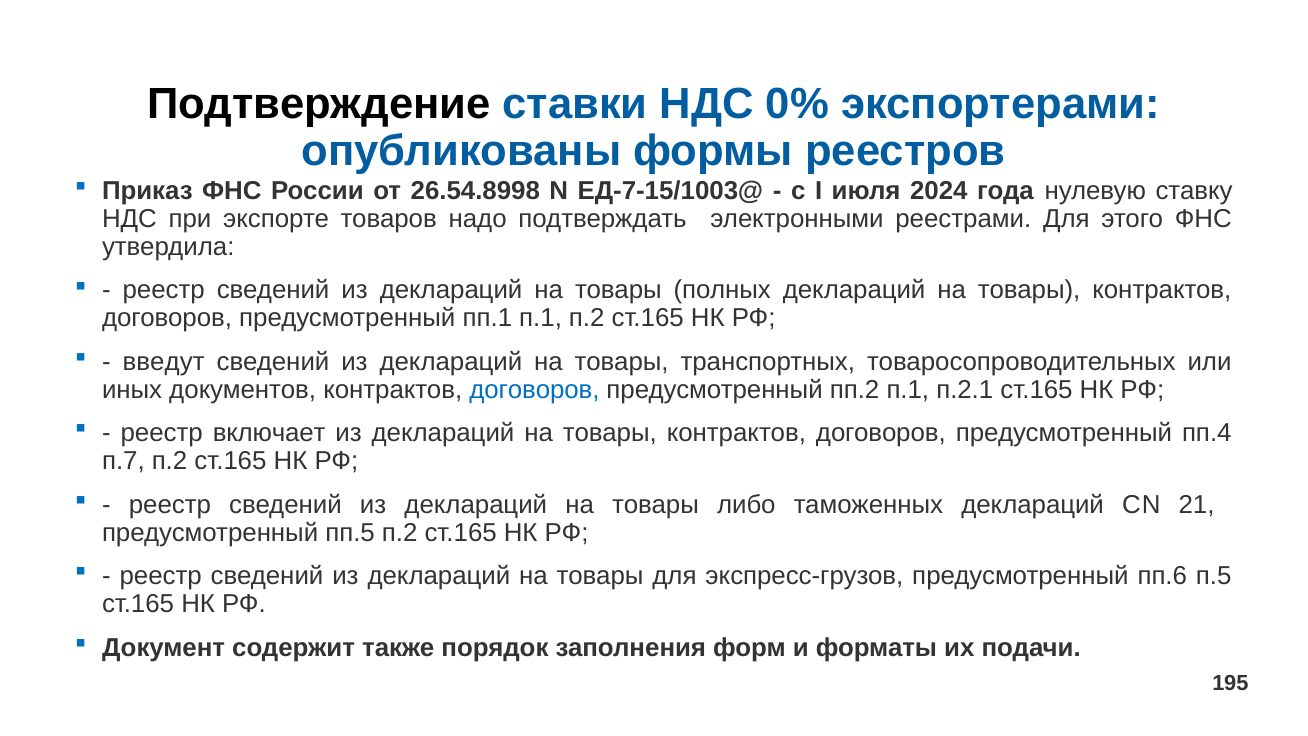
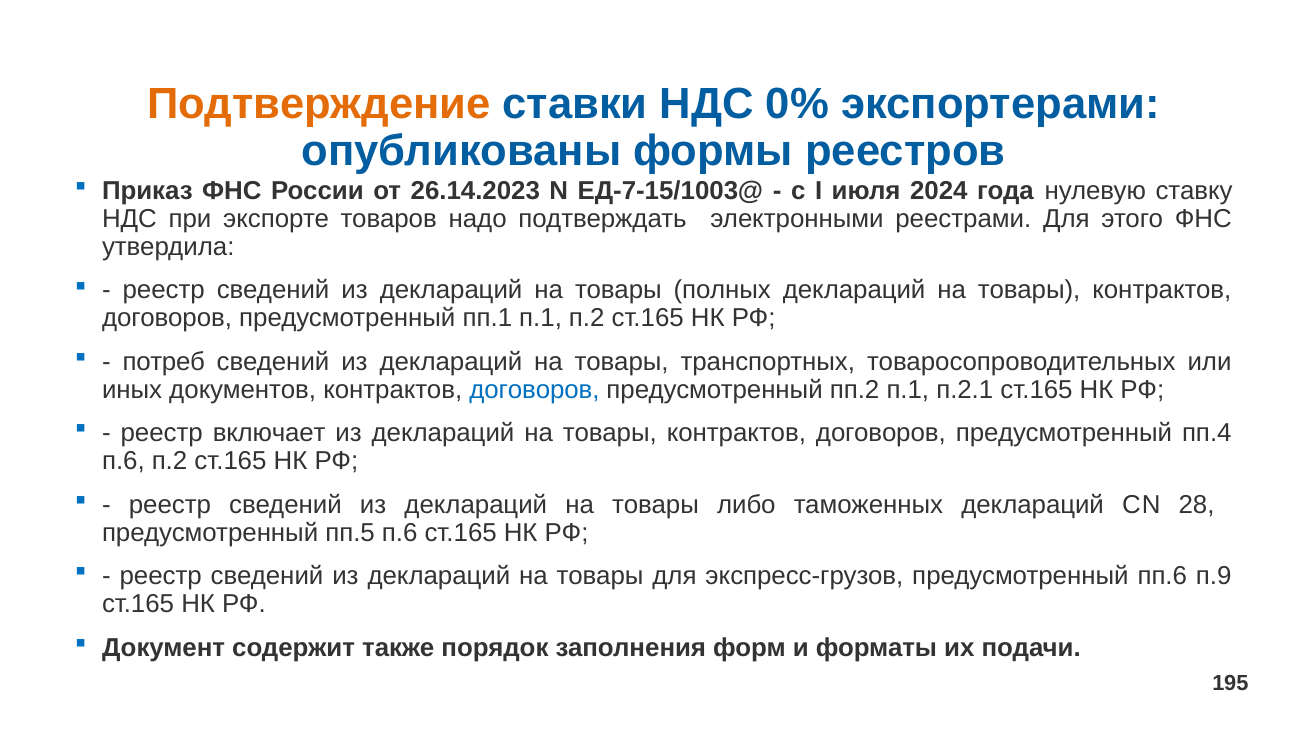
Подтверждение colour: black -> orange
26.54.8998: 26.54.8998 -> 26.14.2023
введут: введут -> потреб
п.7 at (123, 461): п.7 -> п.6
21: 21 -> 28
пп.5 п.2: п.2 -> п.6
п.5: п.5 -> п.9
